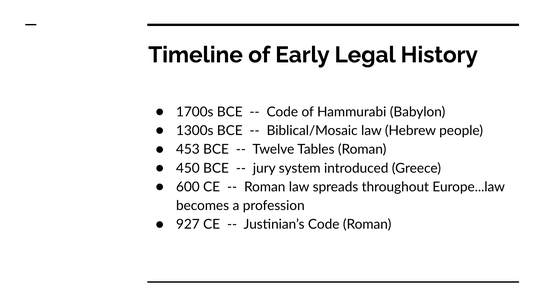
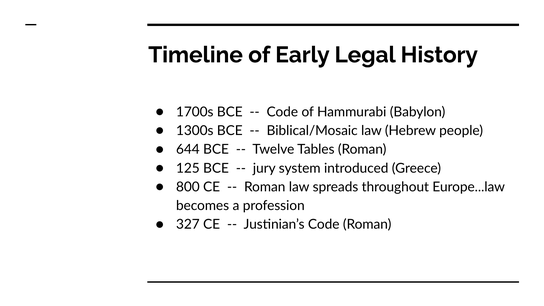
453: 453 -> 644
450: 450 -> 125
600: 600 -> 800
927: 927 -> 327
